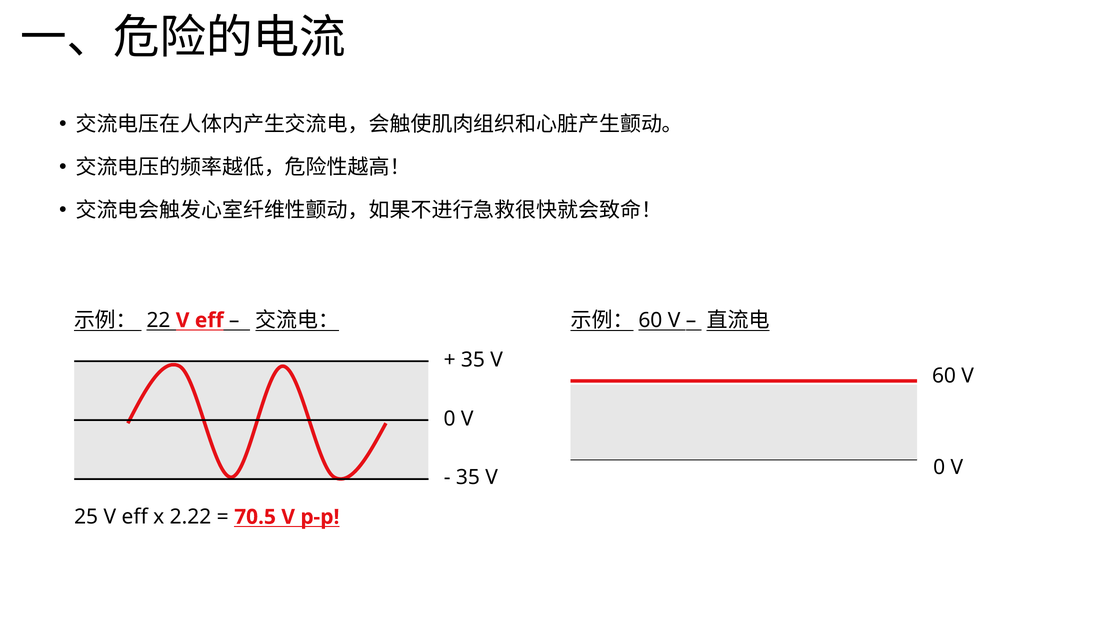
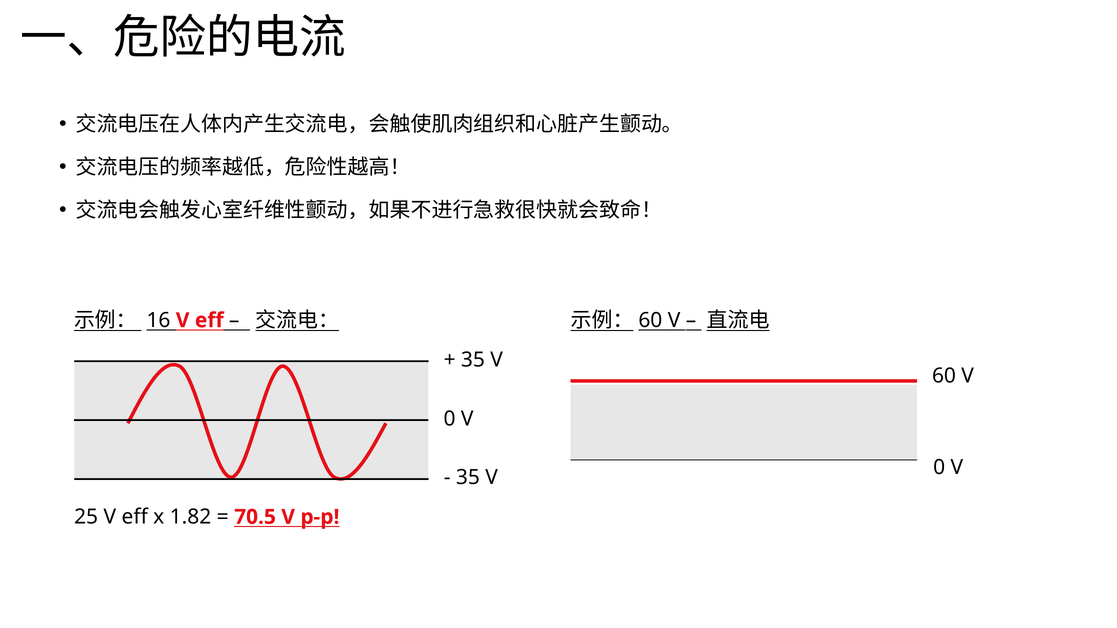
22: 22 -> 16
2.22: 2.22 -> 1.82
